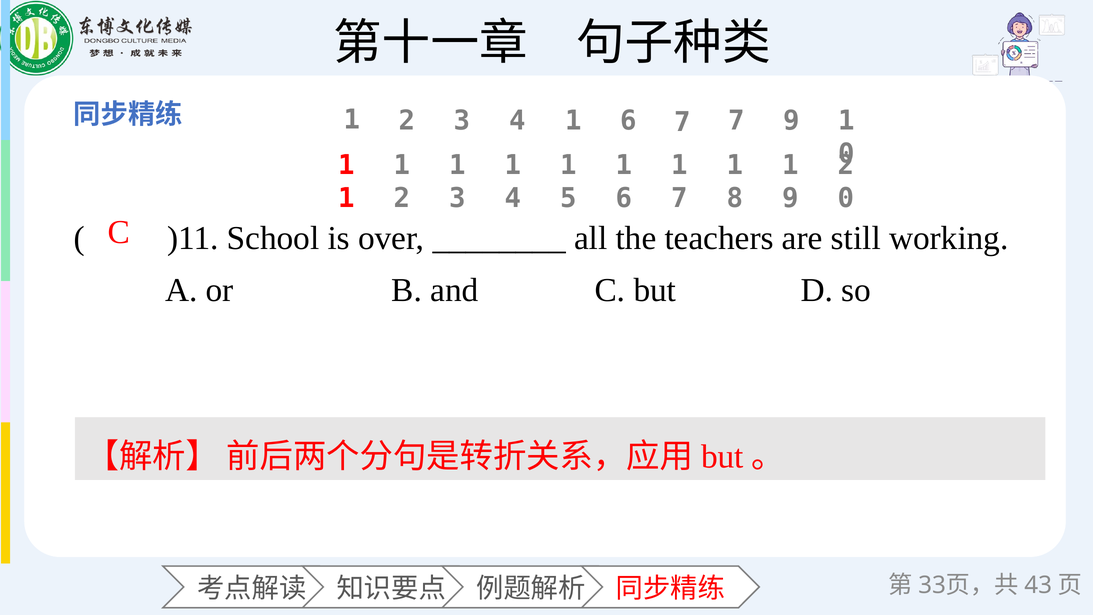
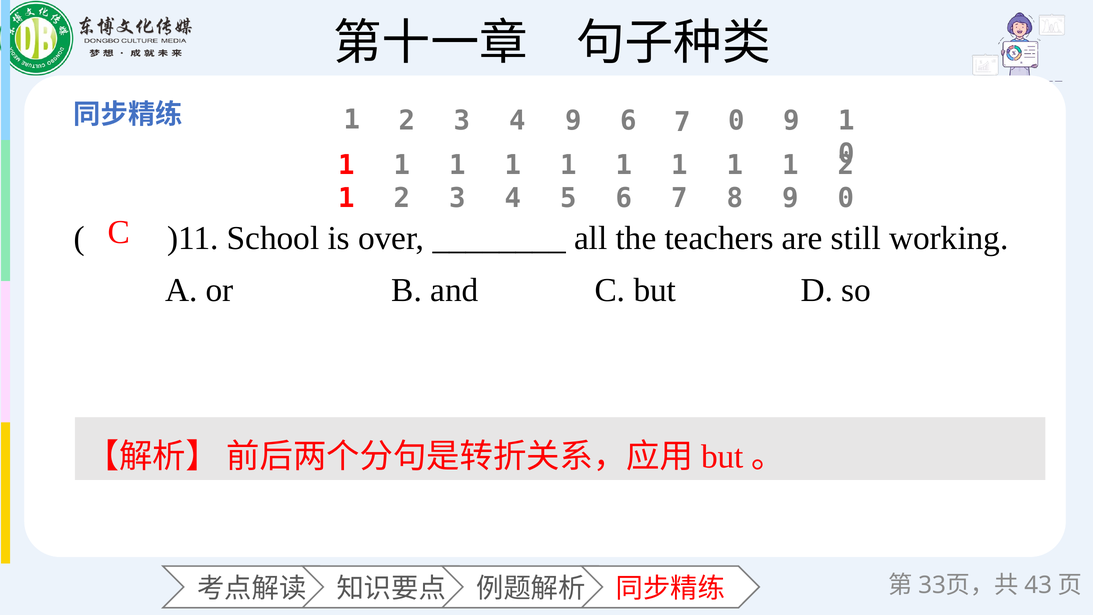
3 4 1: 1 -> 9
7 7: 7 -> 0
